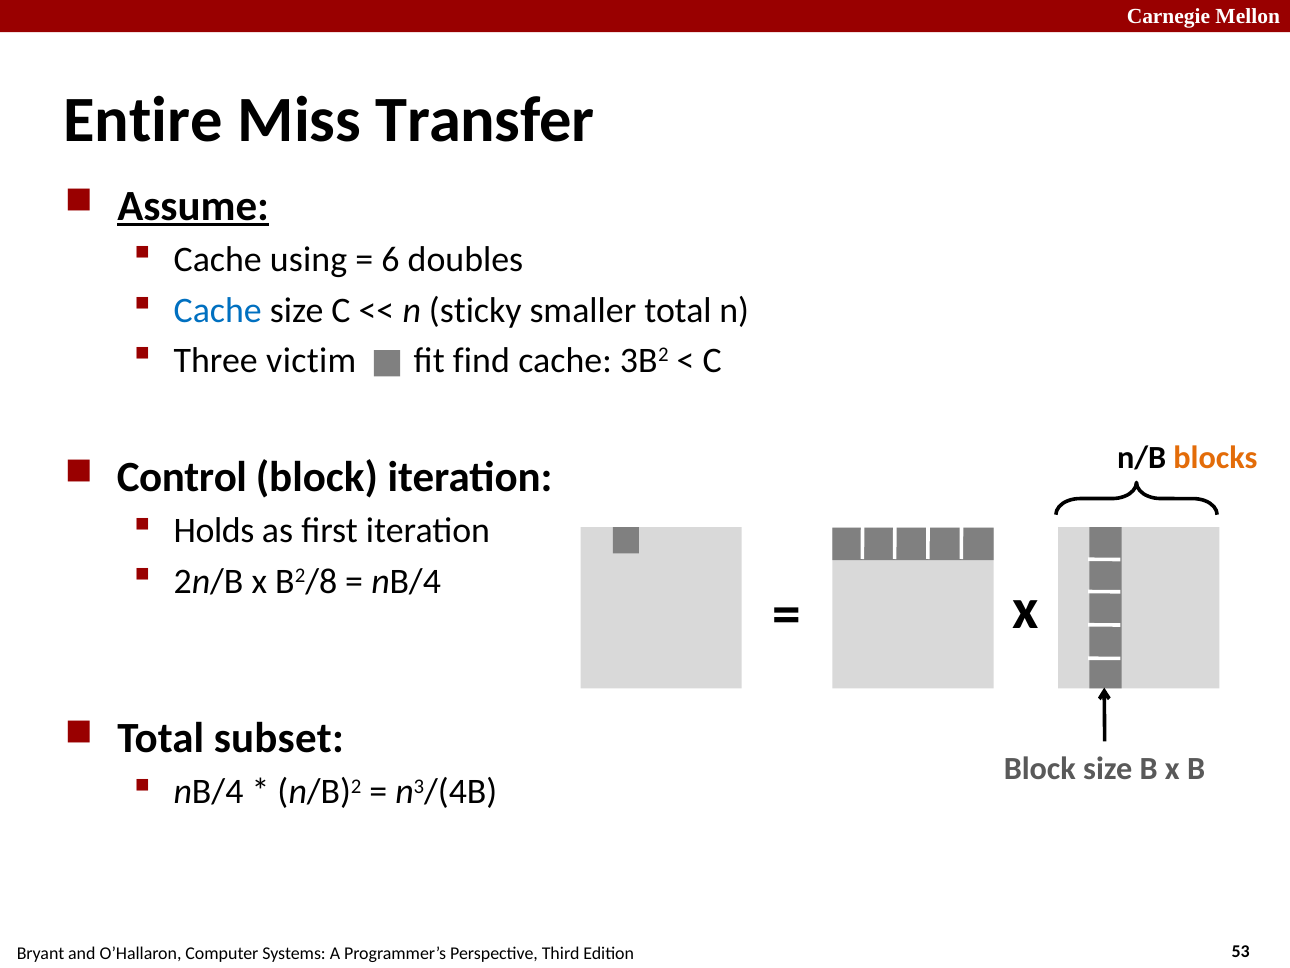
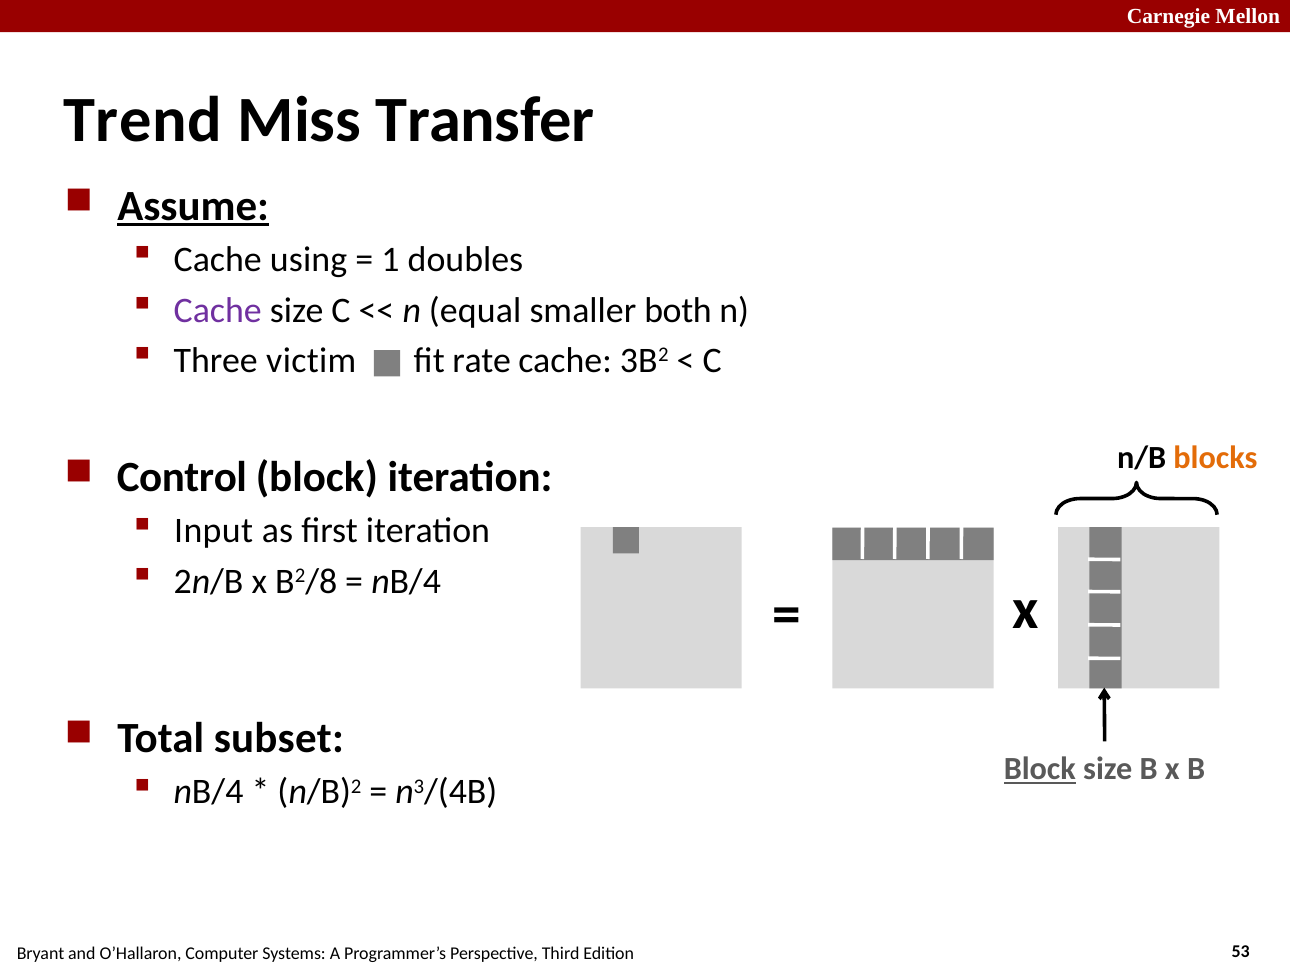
Entire: Entire -> Trend
6: 6 -> 1
Cache at (218, 310) colour: blue -> purple
sticky: sticky -> equal
smaller total: total -> both
find: find -> rate
Holds: Holds -> Input
Block at (1040, 769) underline: none -> present
